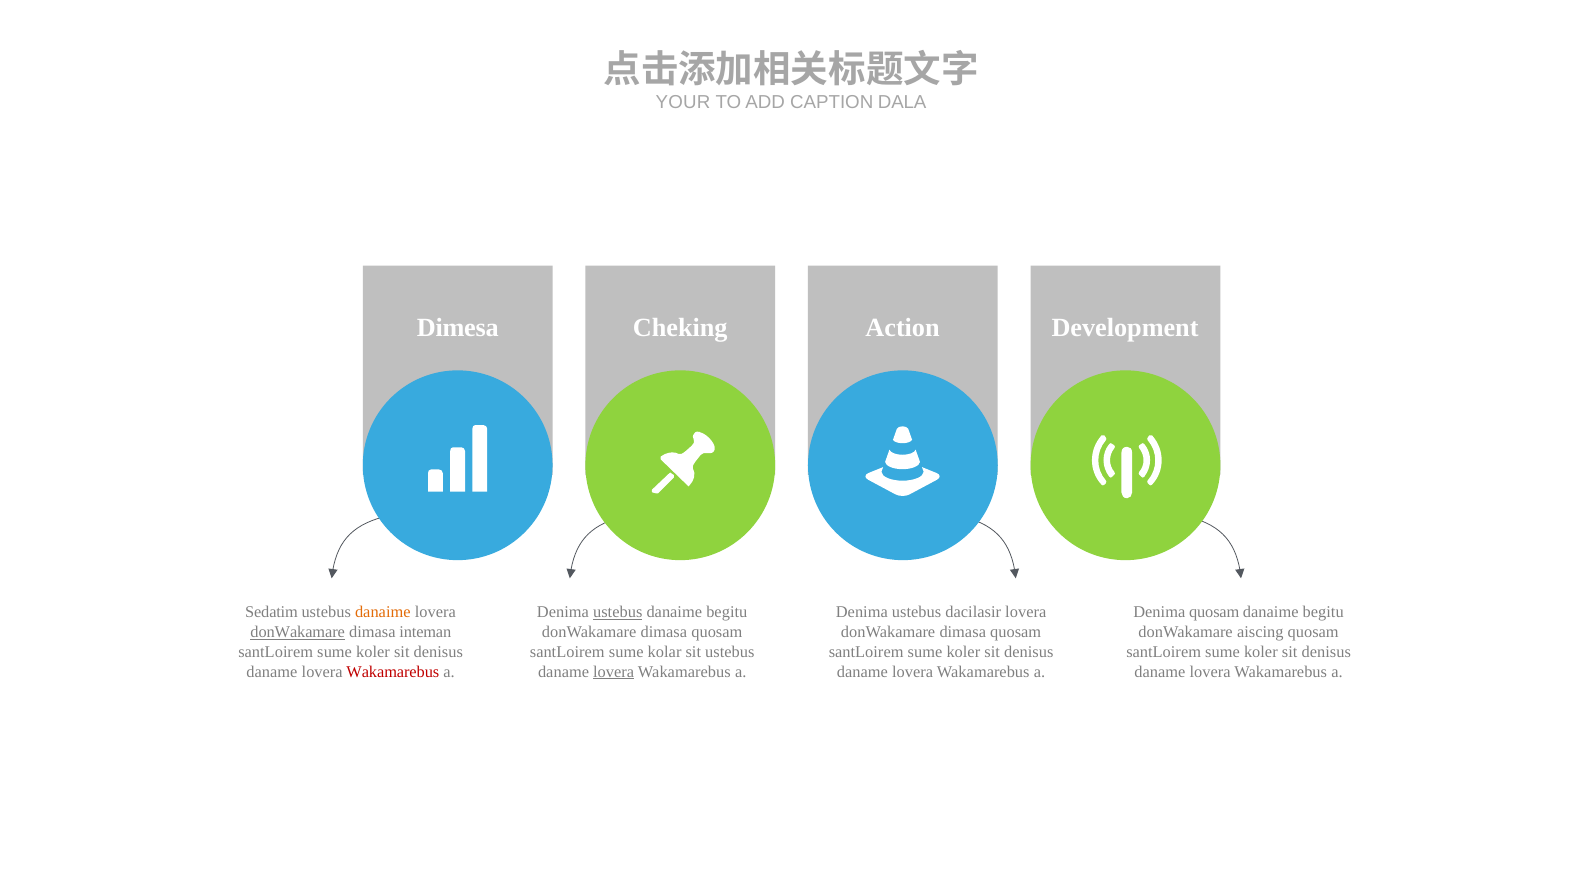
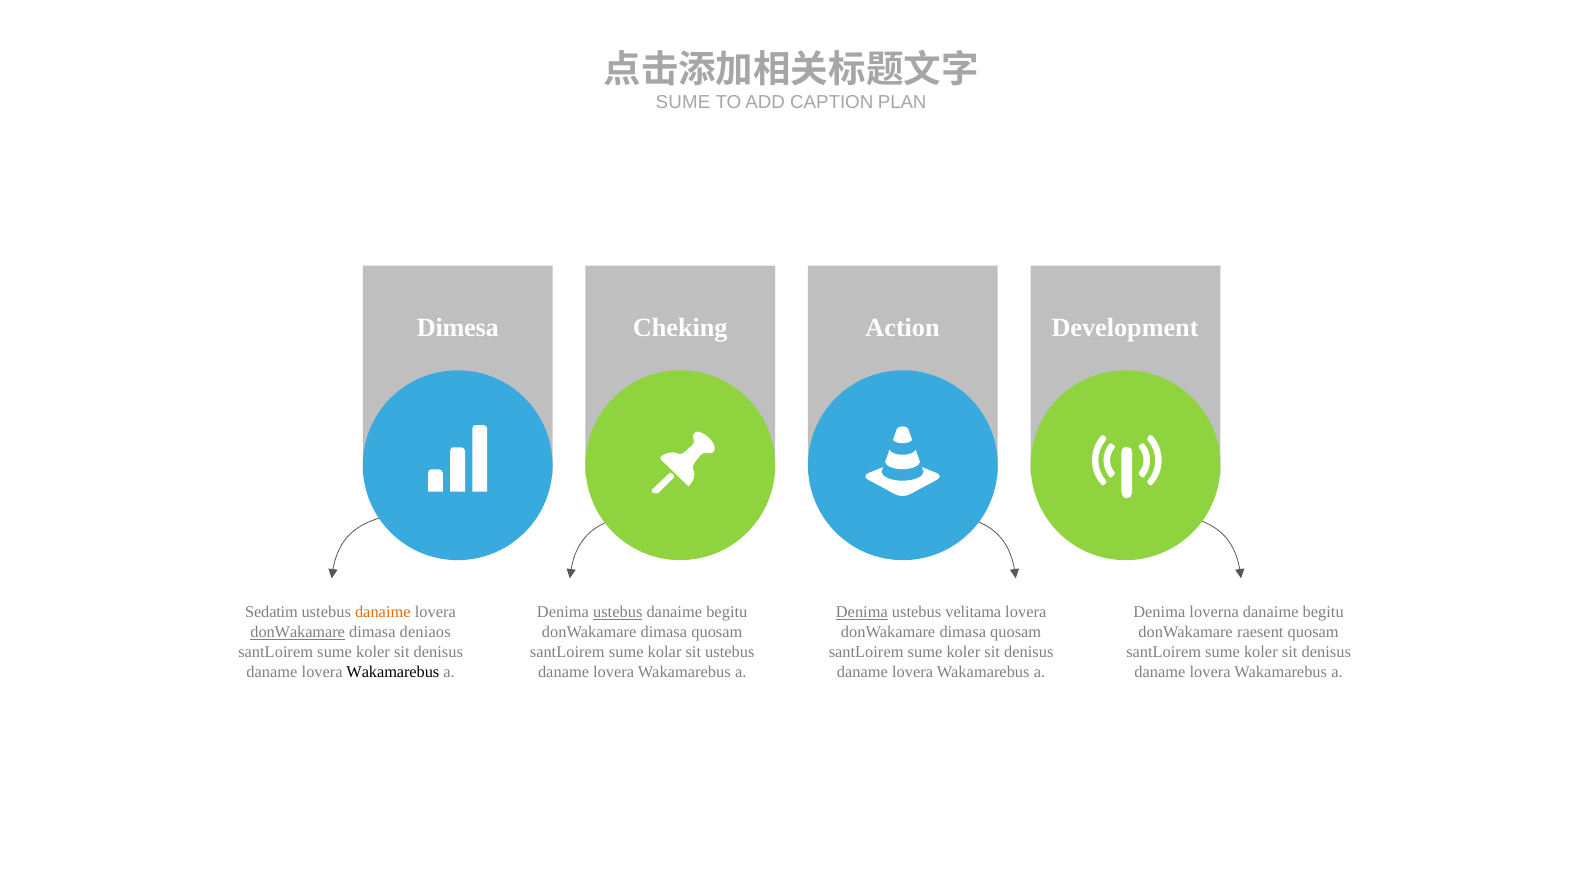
YOUR at (683, 102): YOUR -> SUME
DALA: DALA -> PLAN
Denima at (862, 612) underline: none -> present
dacilasir: dacilasir -> velitama
Denima quosam: quosam -> loverna
inteman: inteman -> deniaos
aiscing: aiscing -> raesent
Wakamarebus at (393, 672) colour: red -> black
lovera at (614, 672) underline: present -> none
